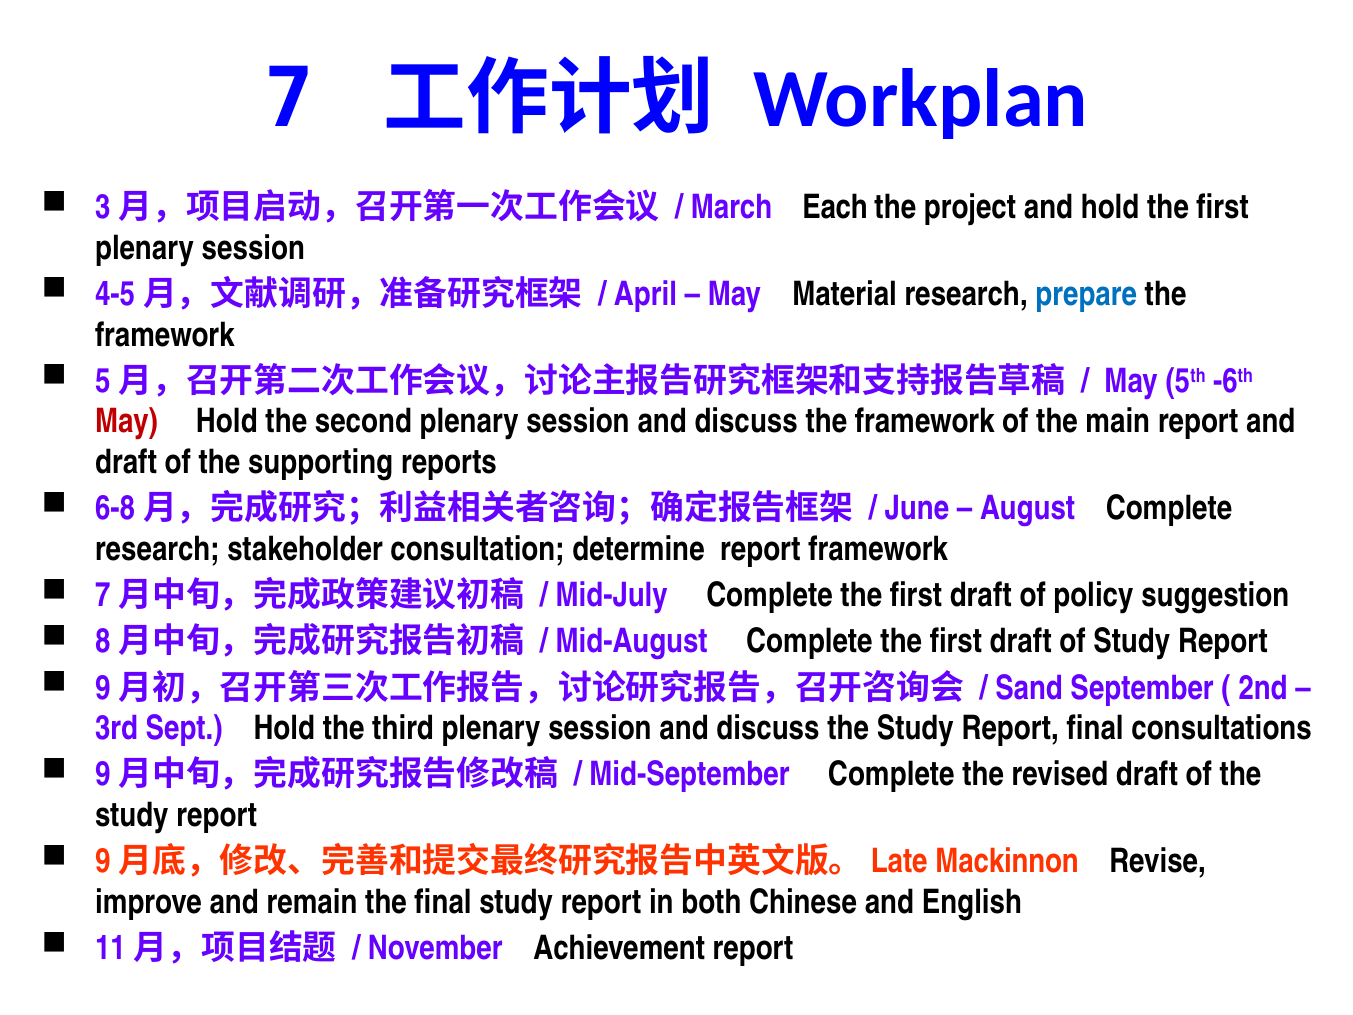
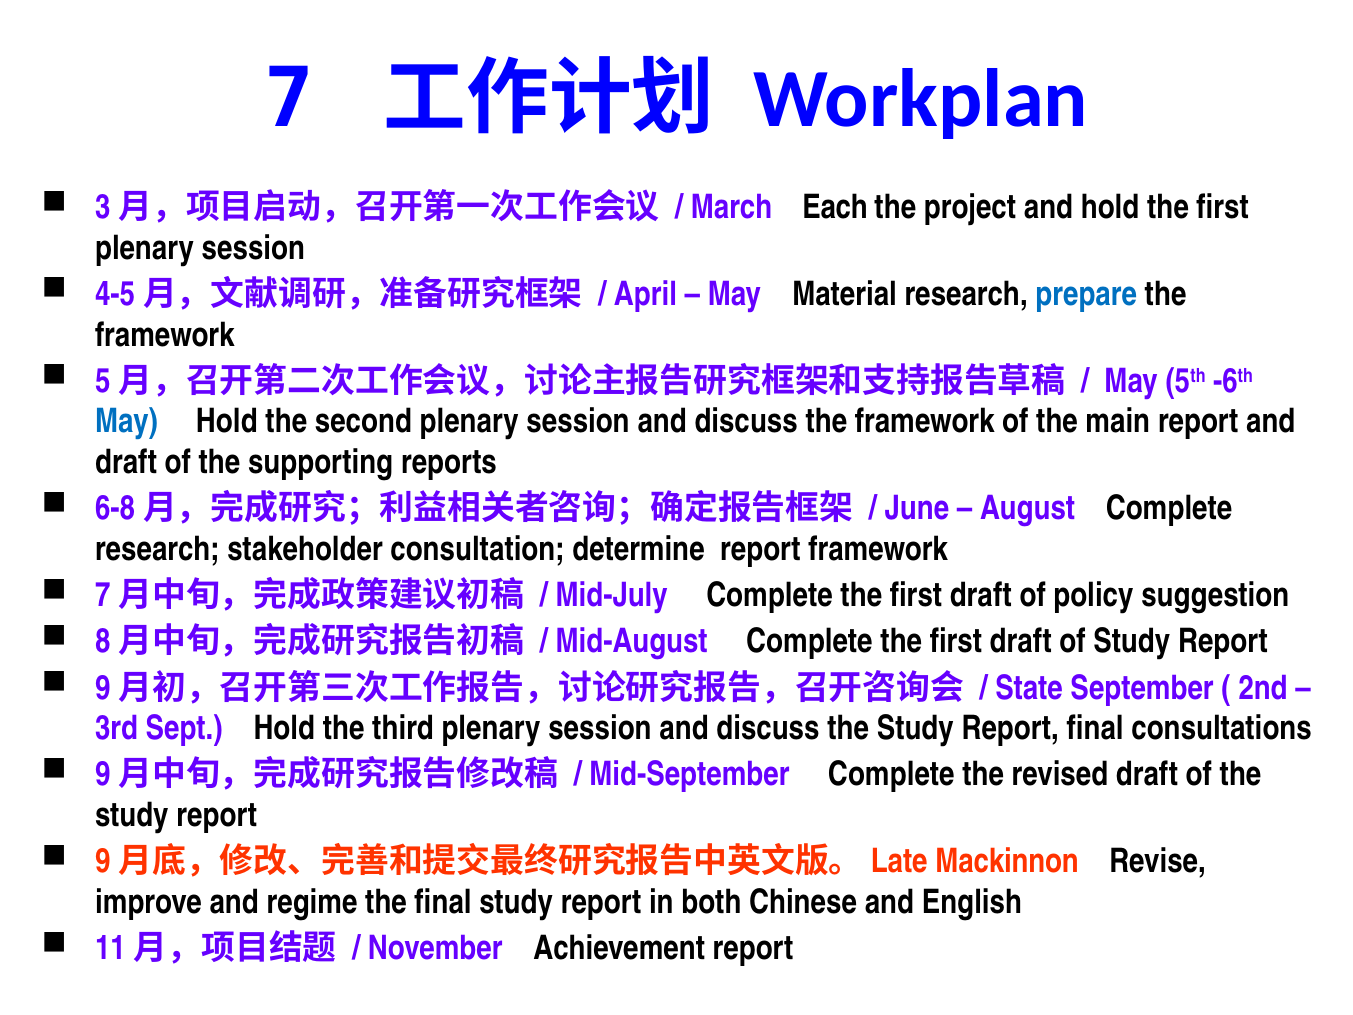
May at (126, 422) colour: red -> blue
Sand: Sand -> State
remain: remain -> regime
